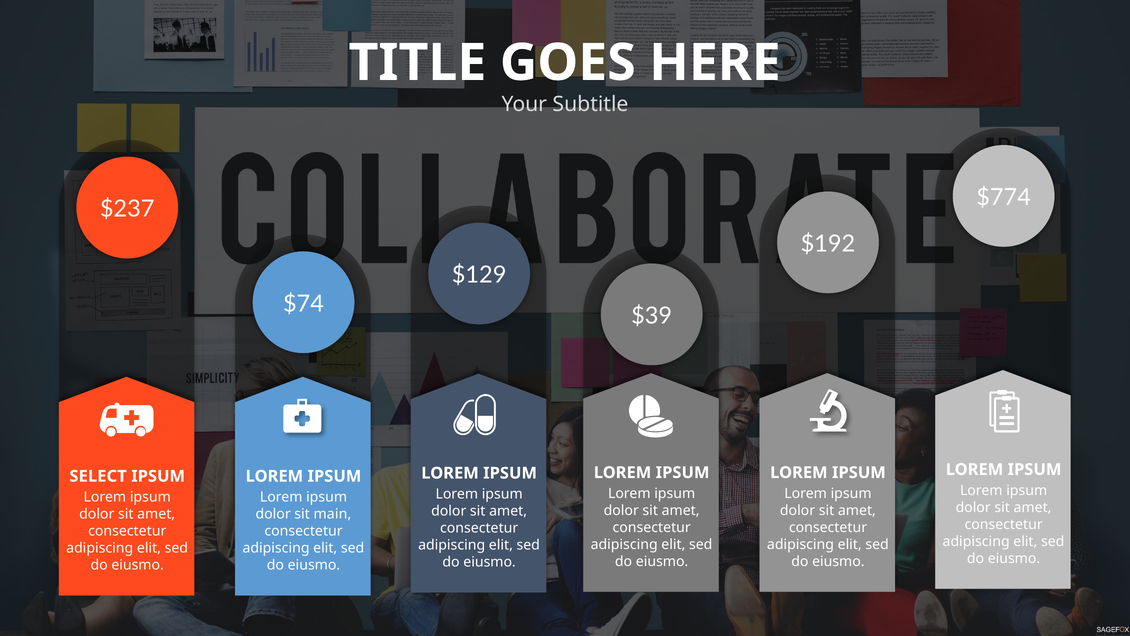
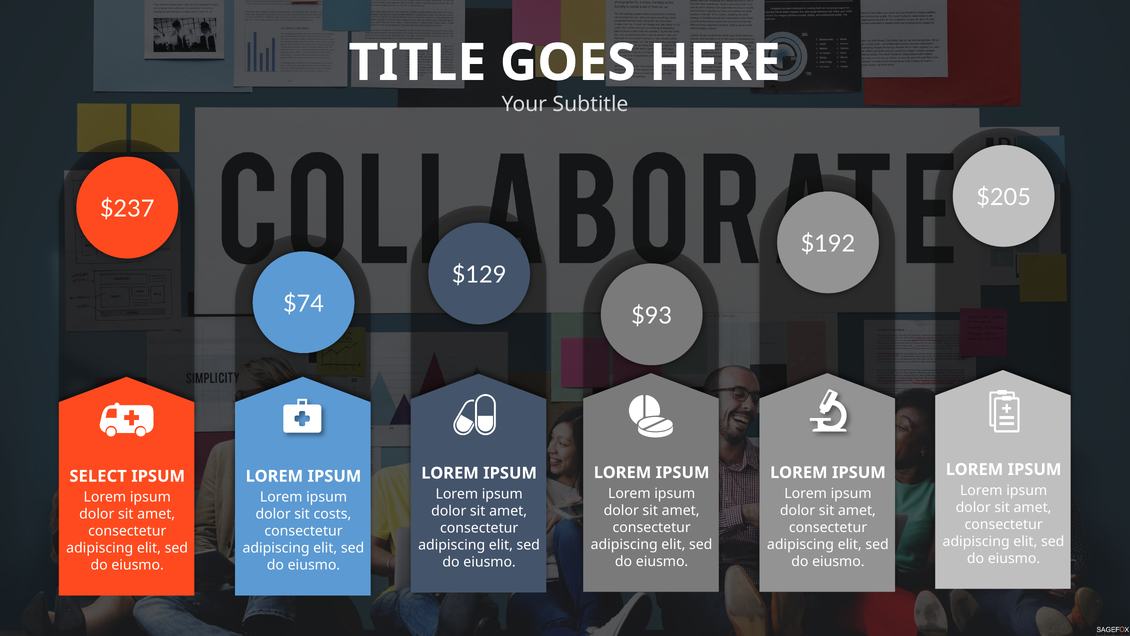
$774: $774 -> $205
$39: $39 -> $93
main: main -> costs
